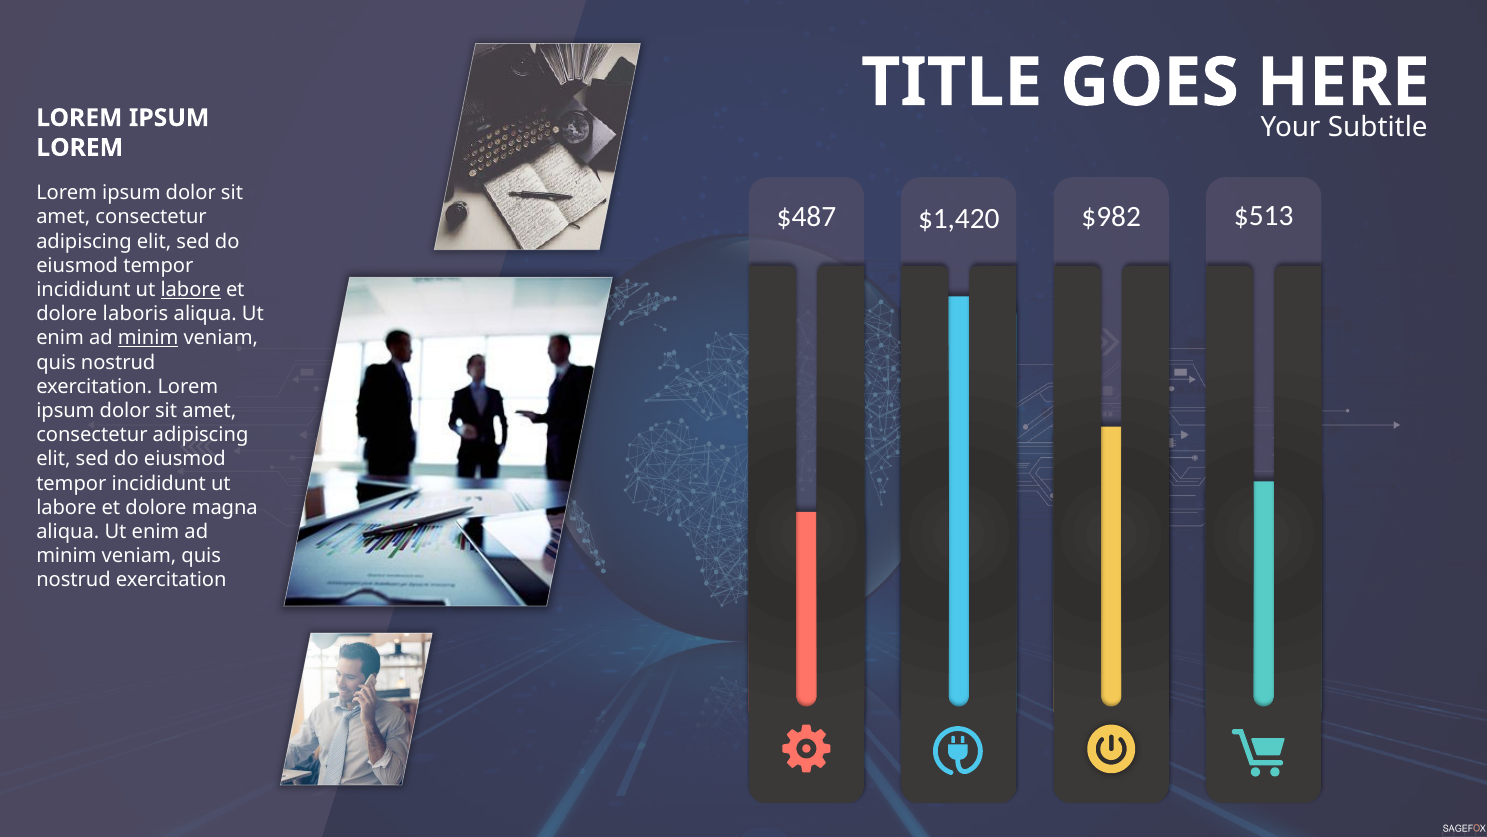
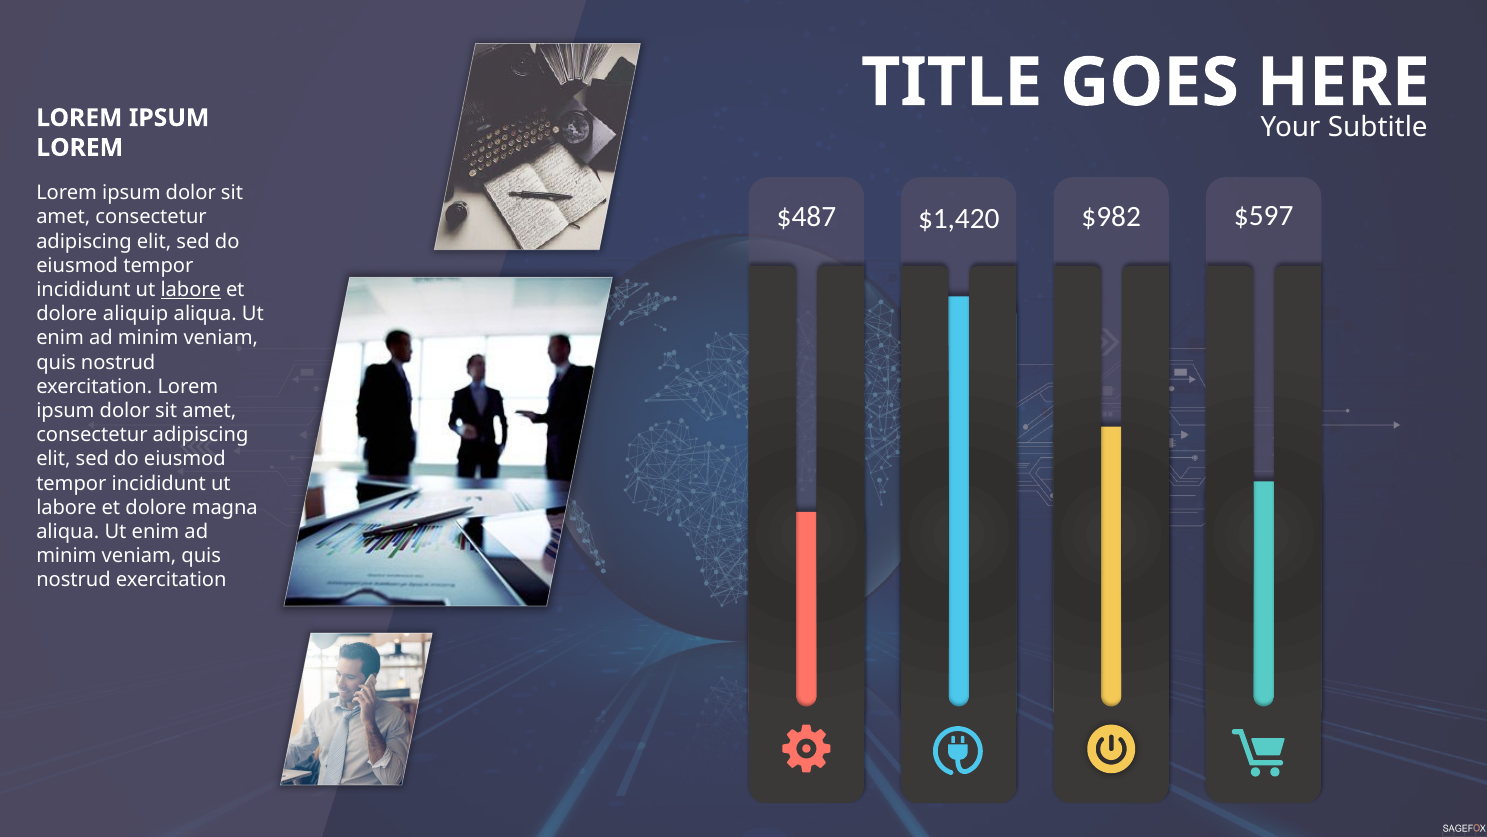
$513: $513 -> $597
laboris: laboris -> aliquip
minim at (148, 338) underline: present -> none
